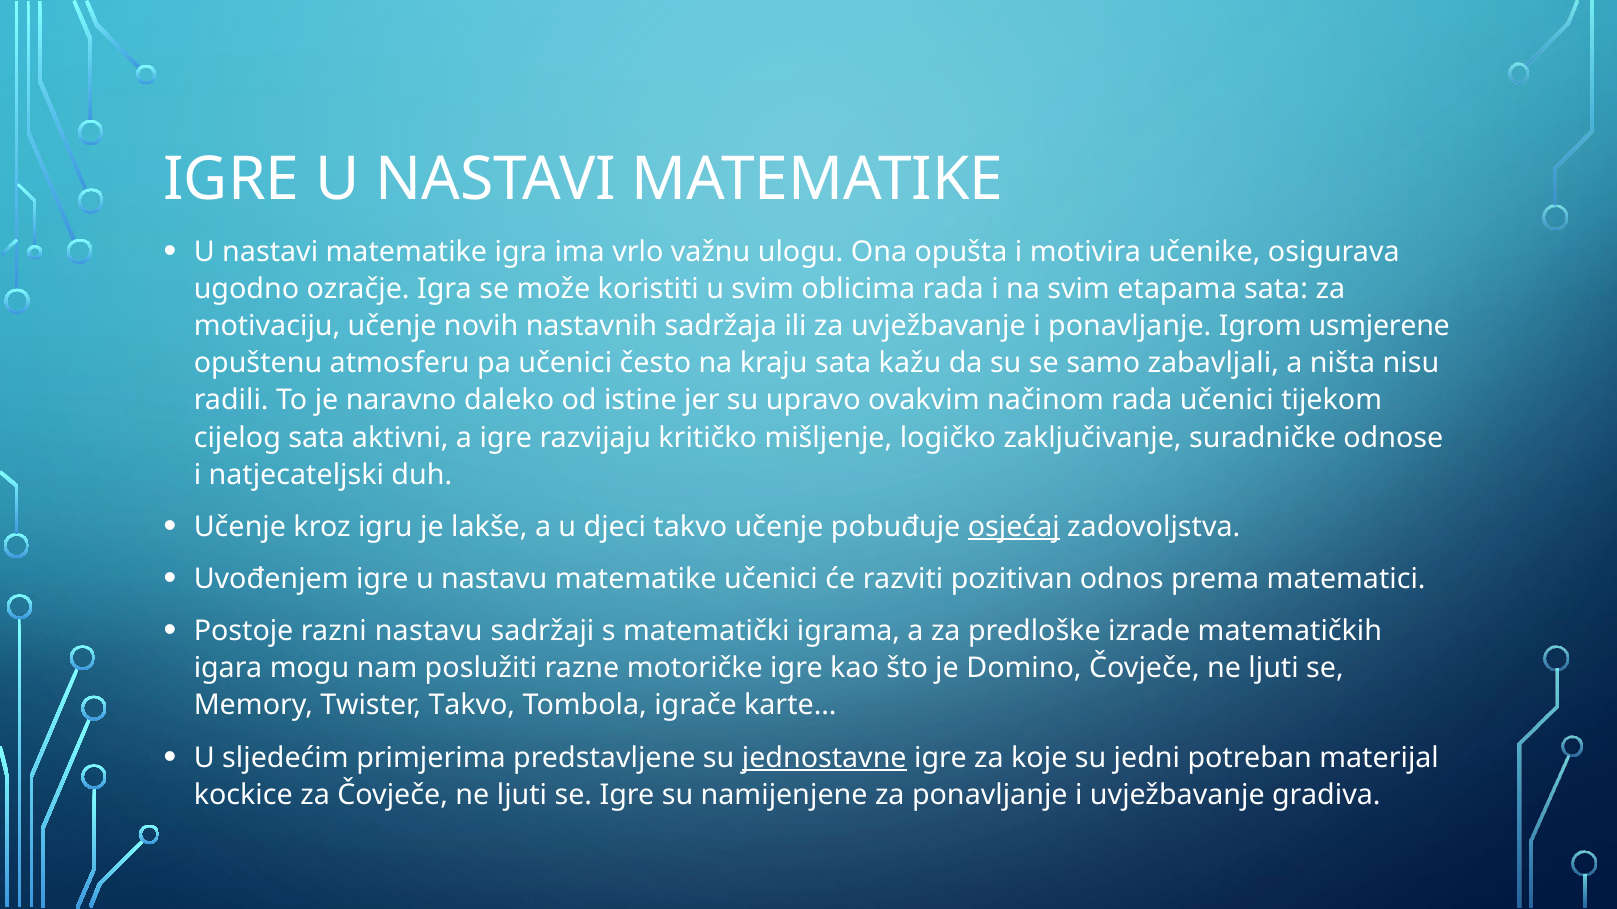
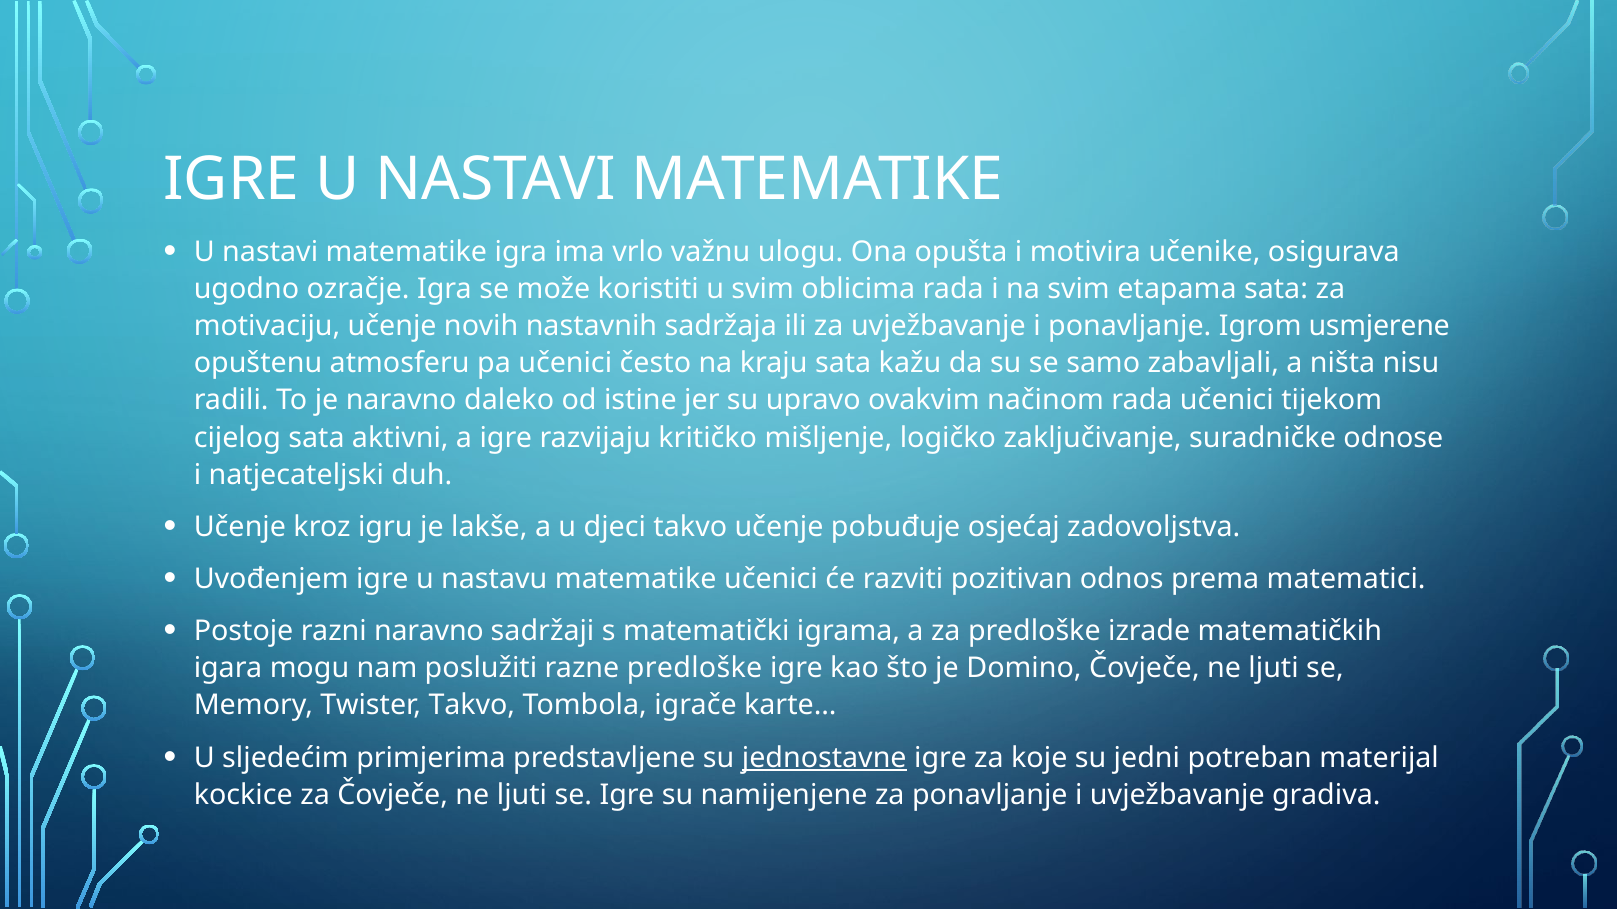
osjećaj underline: present -> none
razni nastavu: nastavu -> naravno
razne motoričke: motoričke -> predloške
